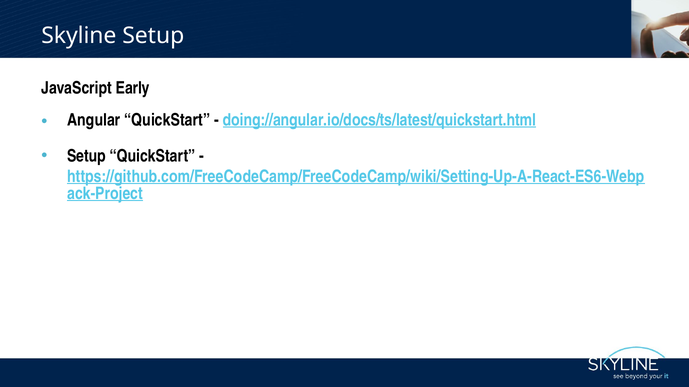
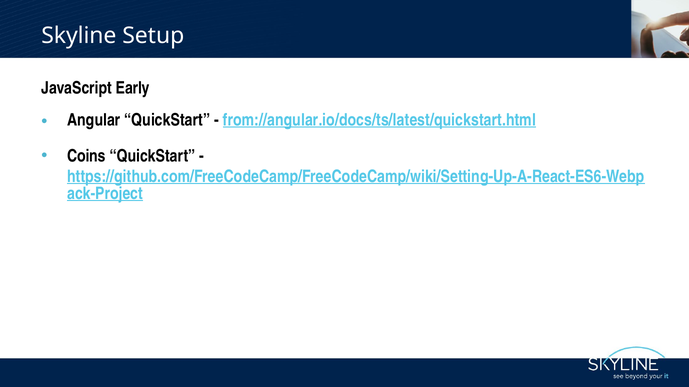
doing://angular.io/docs/ts/latest/quickstart.html: doing://angular.io/docs/ts/latest/quickstart.html -> from://angular.io/docs/ts/latest/quickstart.html
Setup at (86, 156): Setup -> Coins
